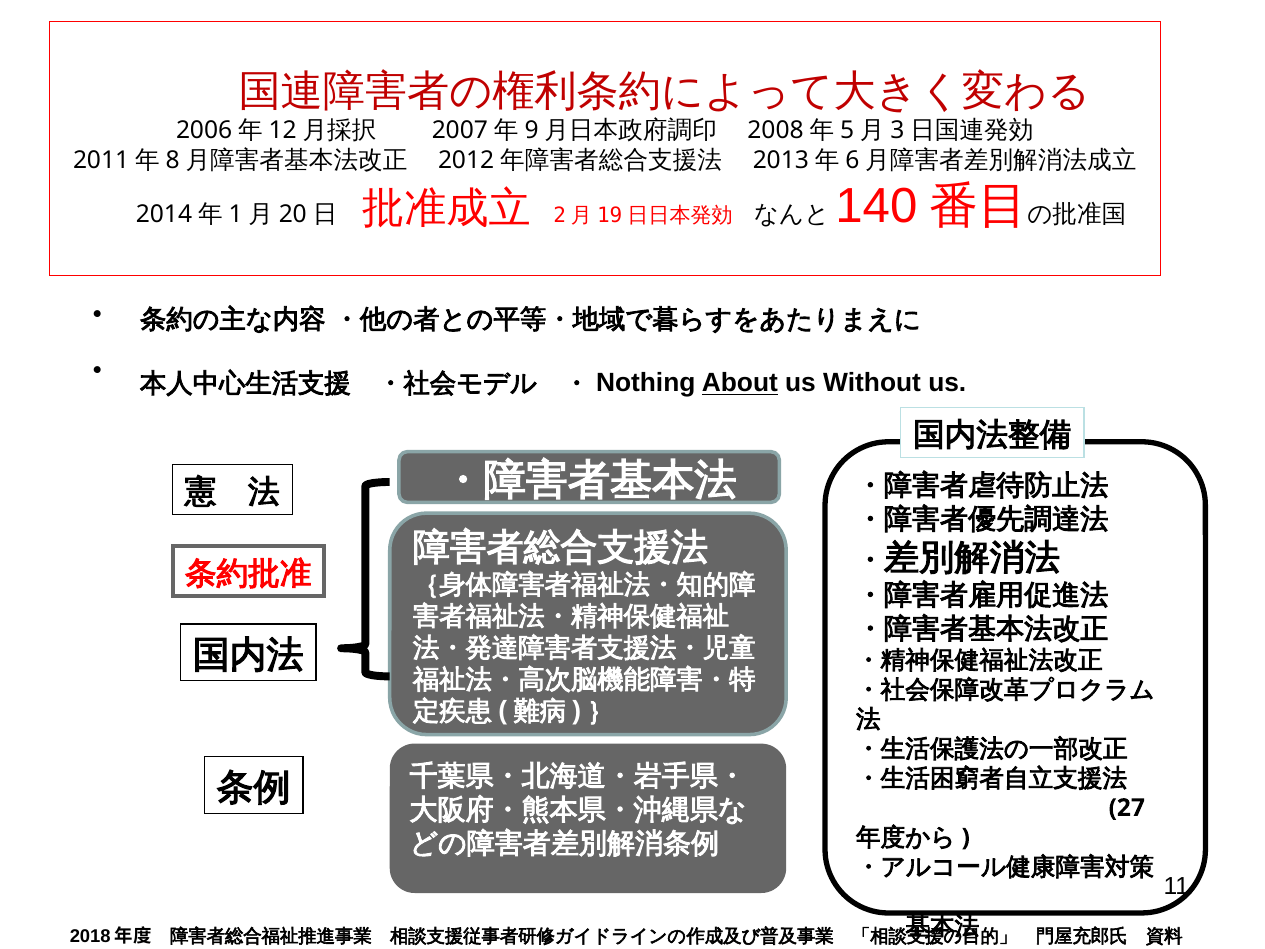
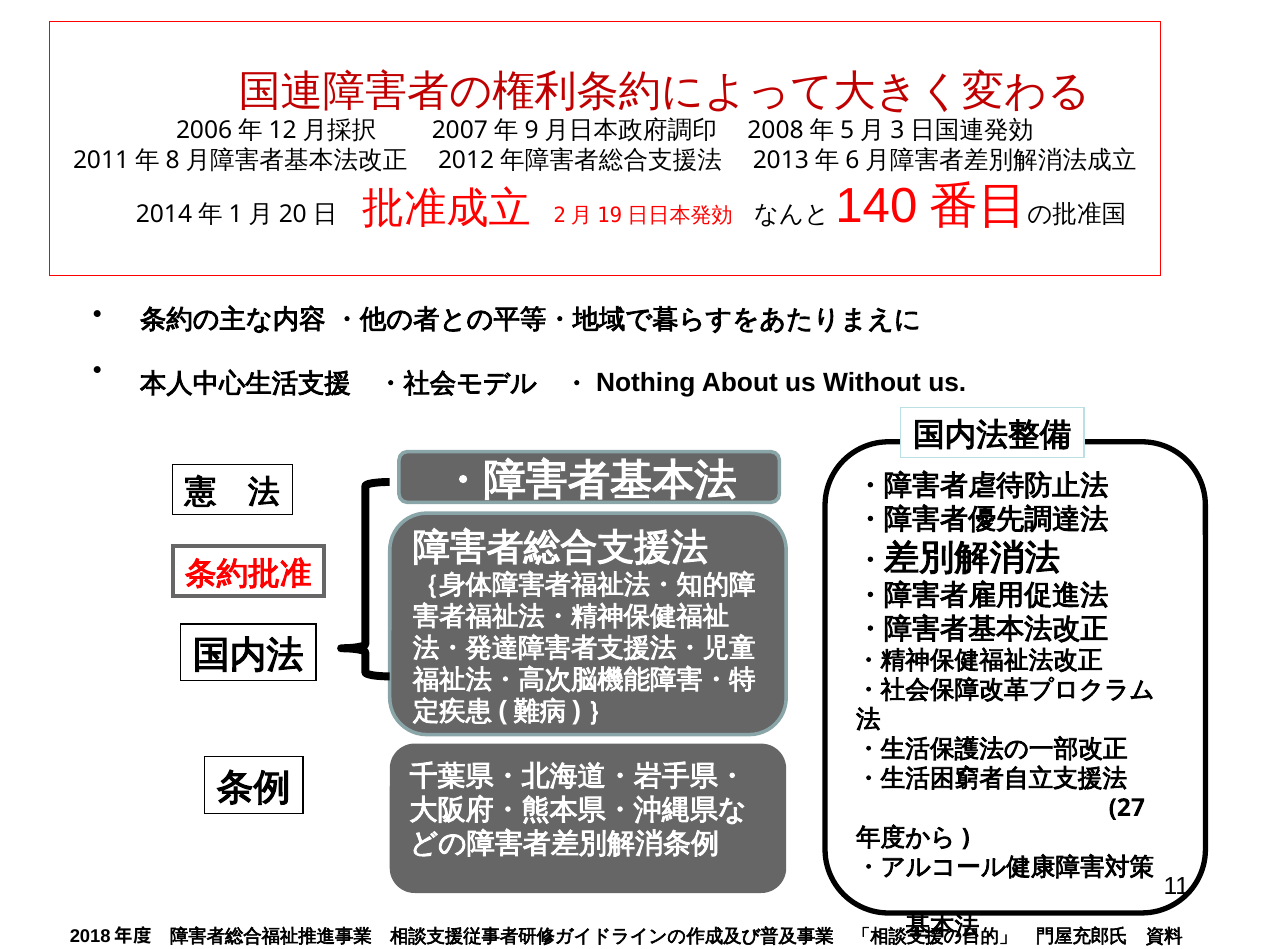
About underline: present -> none
